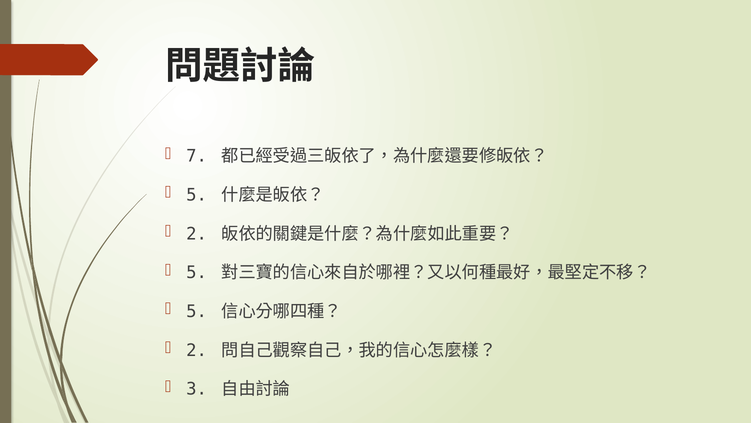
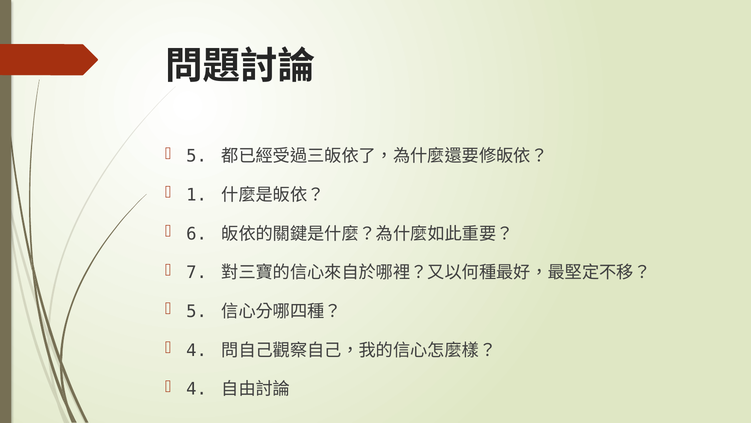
7 at (197, 156): 7 -> 5
5 at (197, 195): 5 -> 1
2 at (197, 234): 2 -> 6
5 at (197, 272): 5 -> 7
2 at (197, 350): 2 -> 4
3 at (197, 389): 3 -> 4
